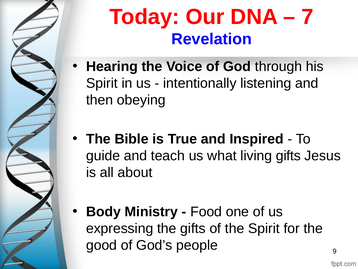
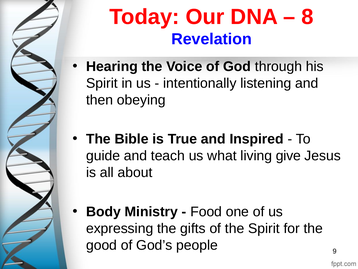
7: 7 -> 8
living gifts: gifts -> give
